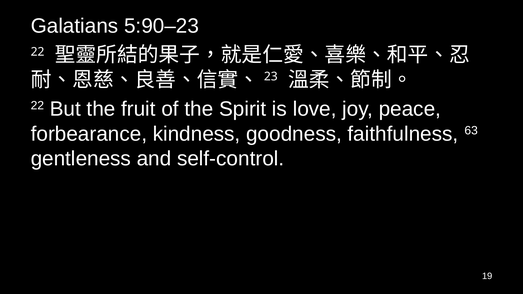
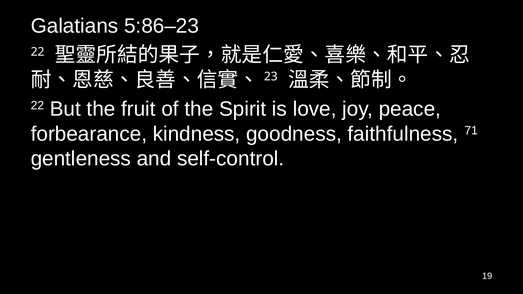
5:90–23: 5:90–23 -> 5:86–23
63: 63 -> 71
